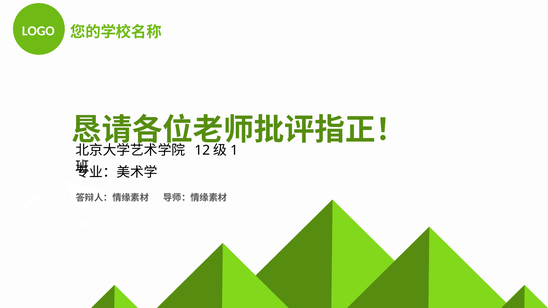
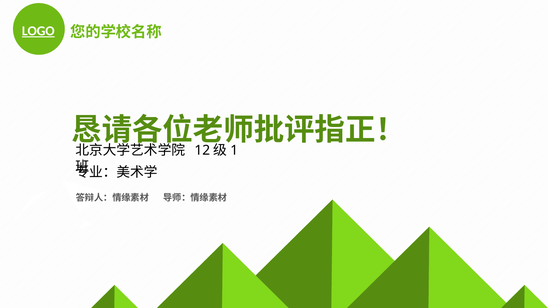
LOGO underline: none -> present
